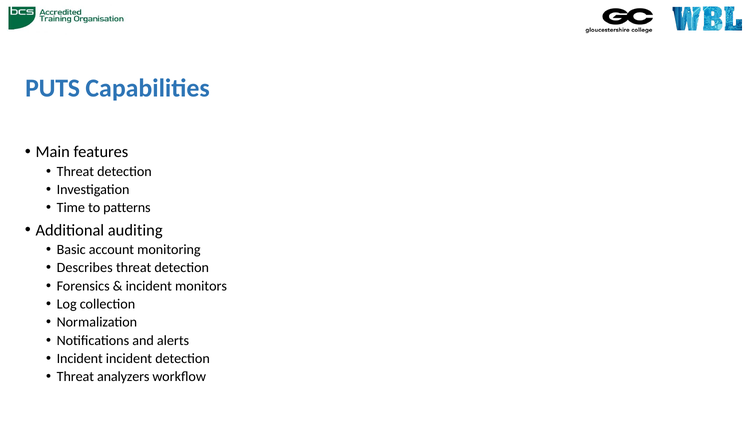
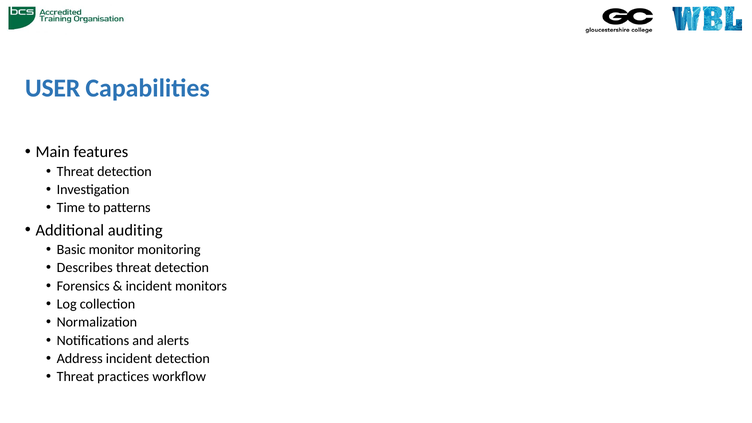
PUTS: PUTS -> USER
account: account -> monitor
Incident at (80, 359): Incident -> Address
analyzers: analyzers -> practices
